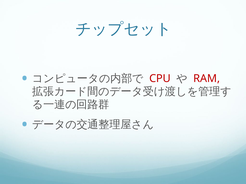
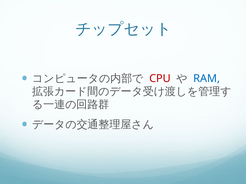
RAM colour: red -> blue
